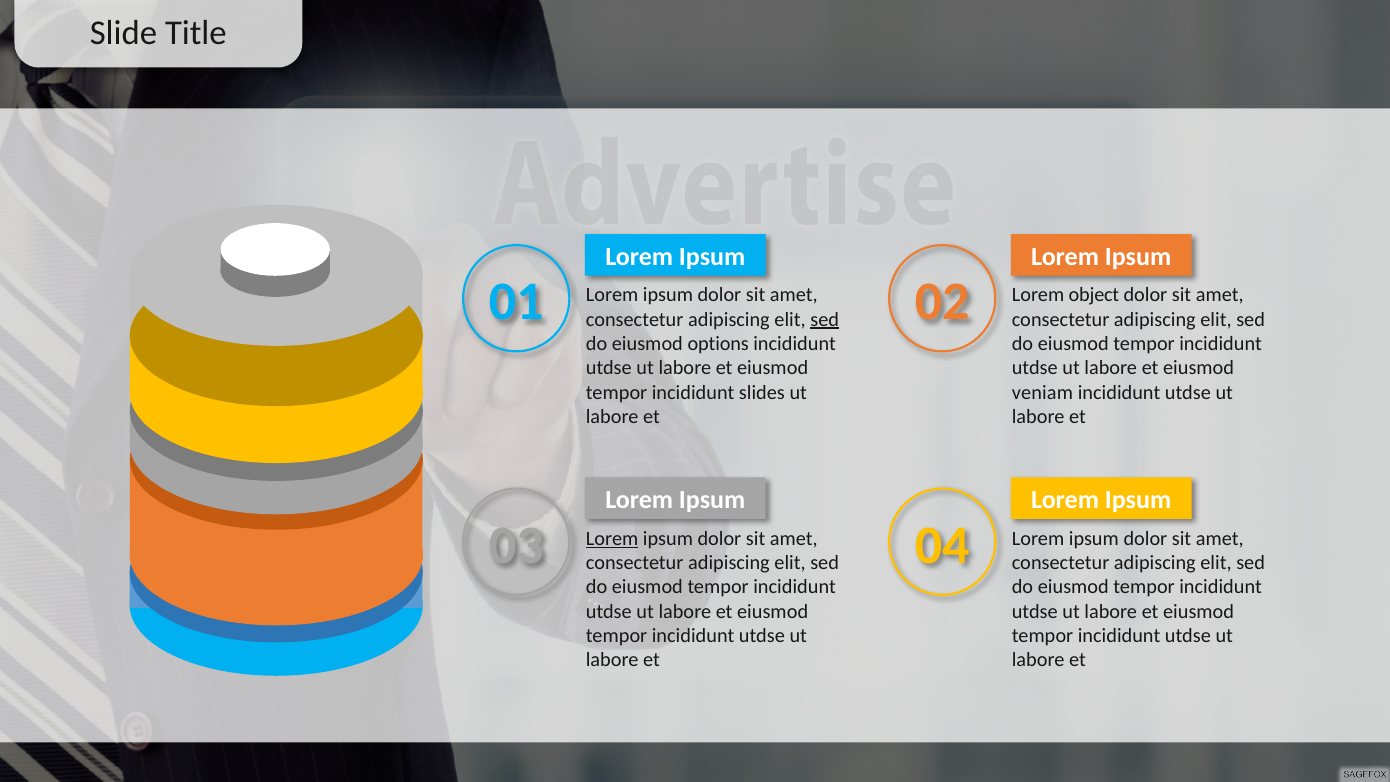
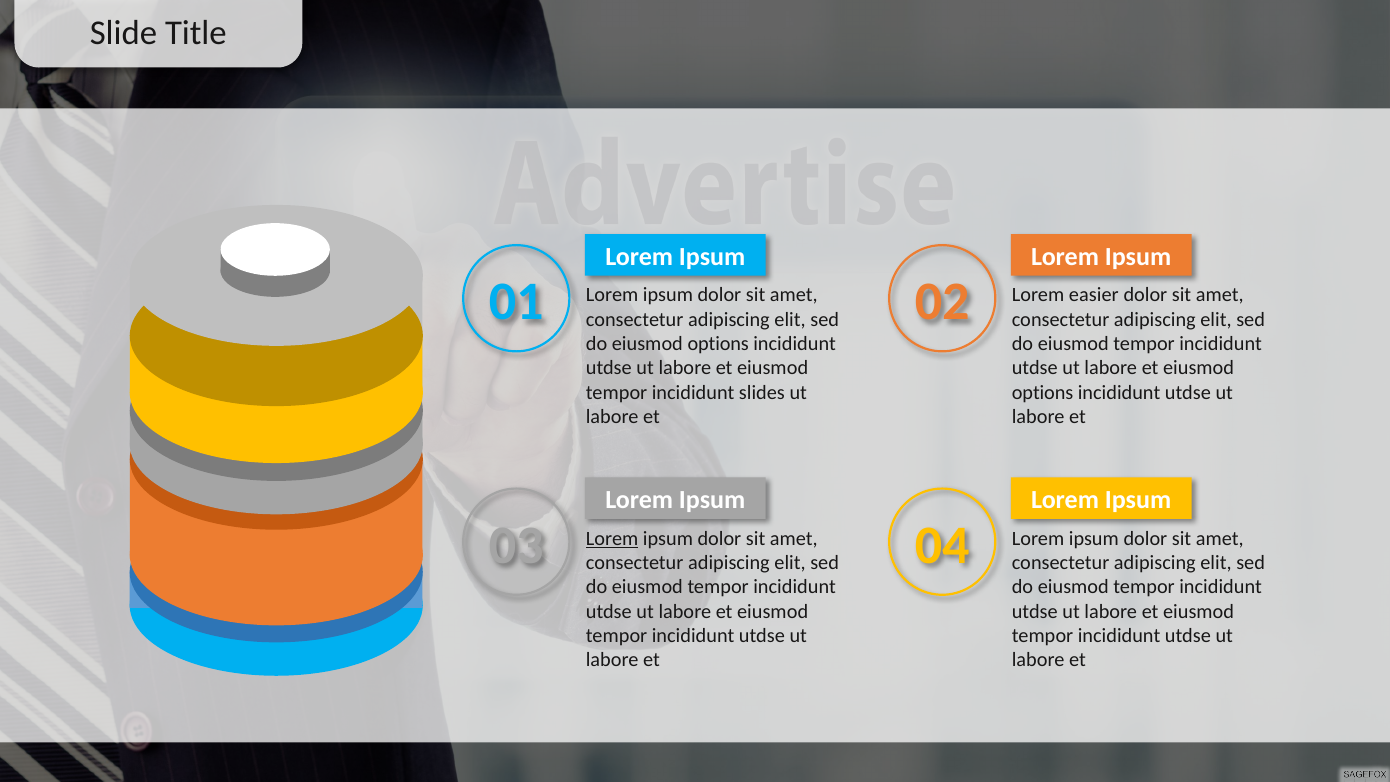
object: object -> easier
sed at (825, 319) underline: present -> none
veniam at (1042, 392): veniam -> options
